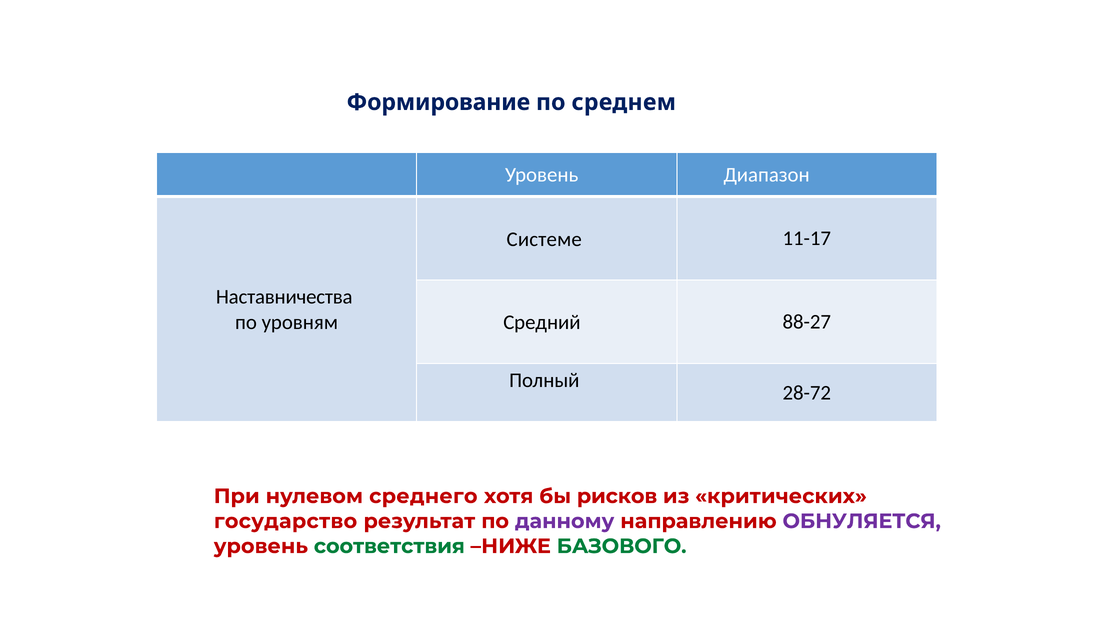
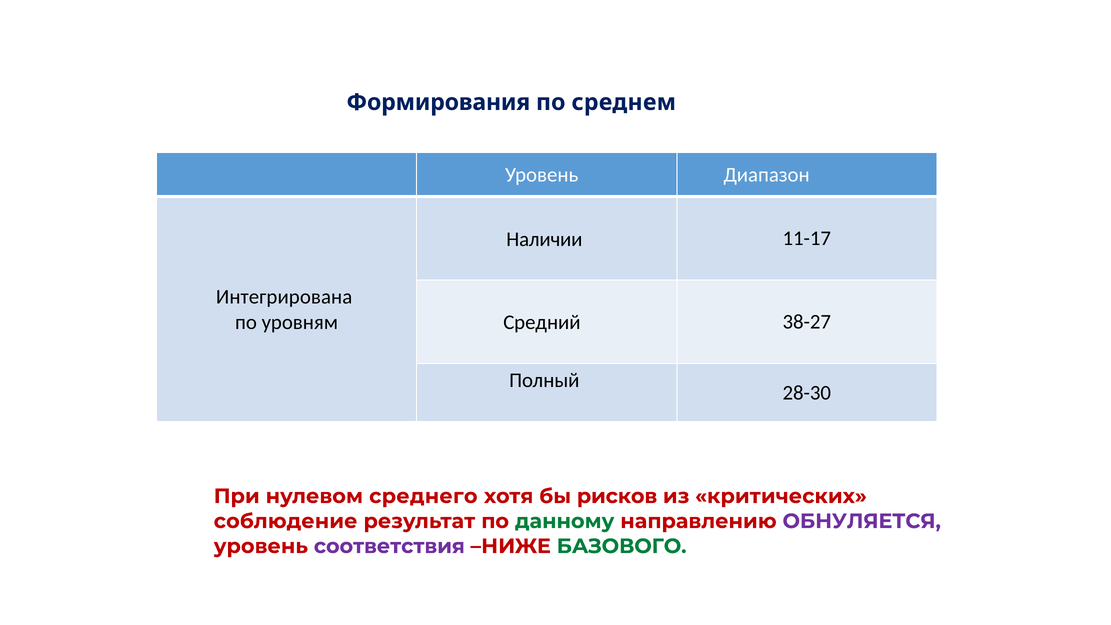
Формирование: Формирование -> Формирования
Системе: Системе -> Наличии
Наставничества: Наставничества -> Интегрирована
88-27: 88-27 -> 38-27
28-72: 28-72 -> 28-30
государство: государство -> соблюдение
данному colour: purple -> green
соответствия colour: green -> purple
